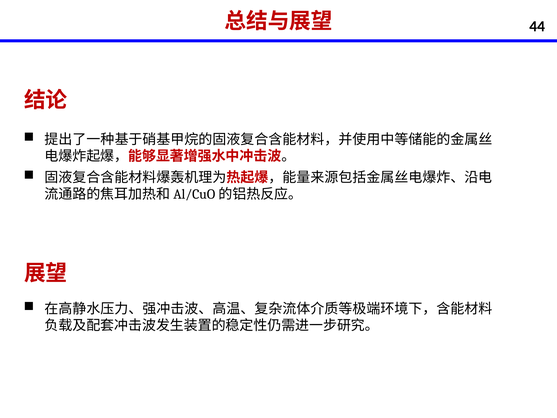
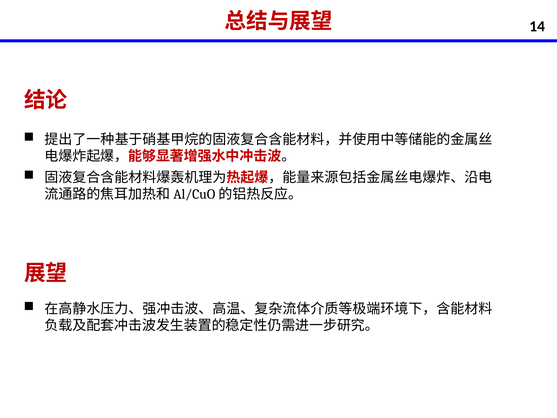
44: 44 -> 14
